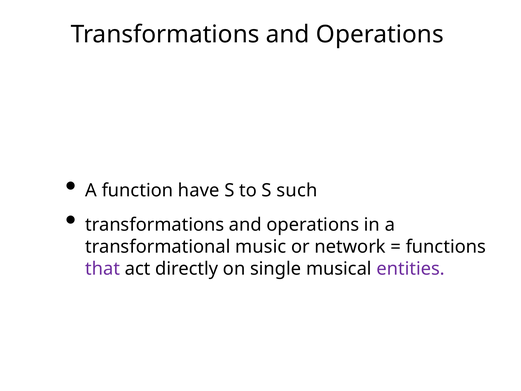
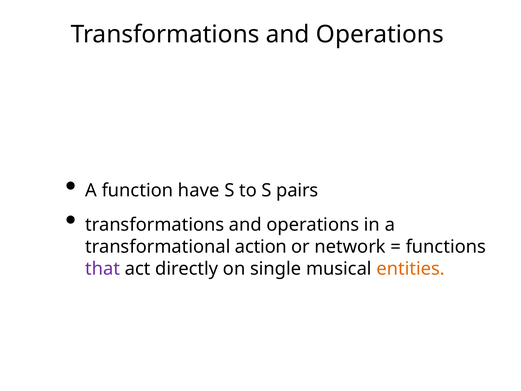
such: such -> pairs
music: music -> action
entities colour: purple -> orange
